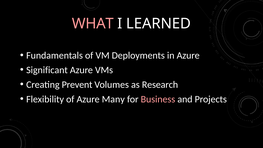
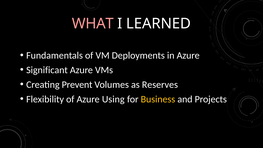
Research: Research -> Reserves
Many: Many -> Using
Business colour: pink -> yellow
